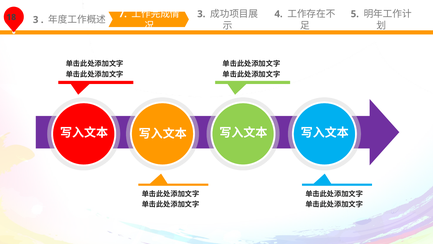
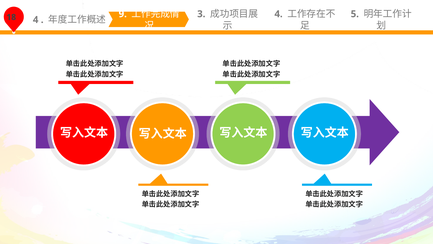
3 at (36, 20): 3 -> 4
7: 7 -> 9
